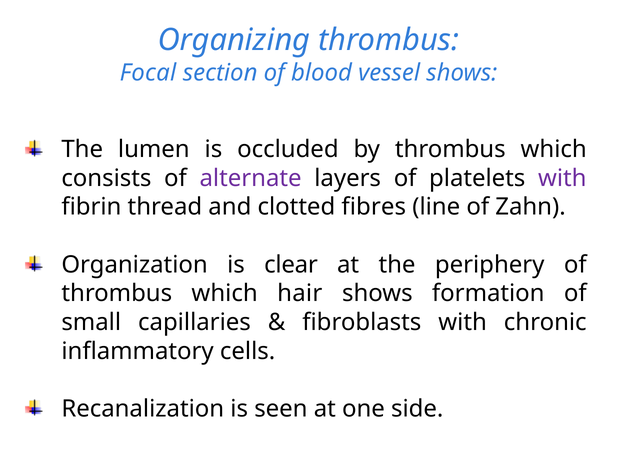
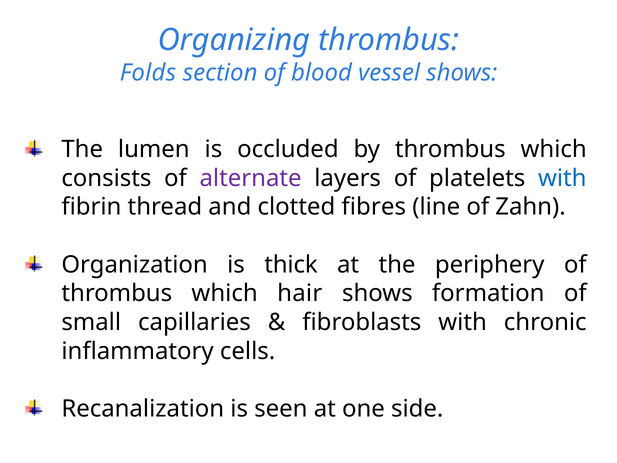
Focal: Focal -> Folds
with at (562, 178) colour: purple -> blue
clear: clear -> thick
